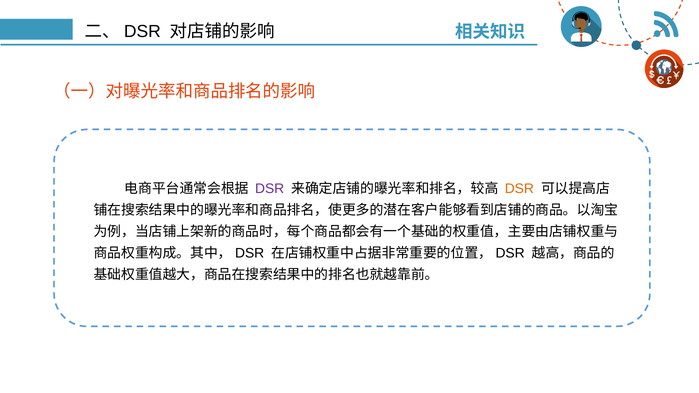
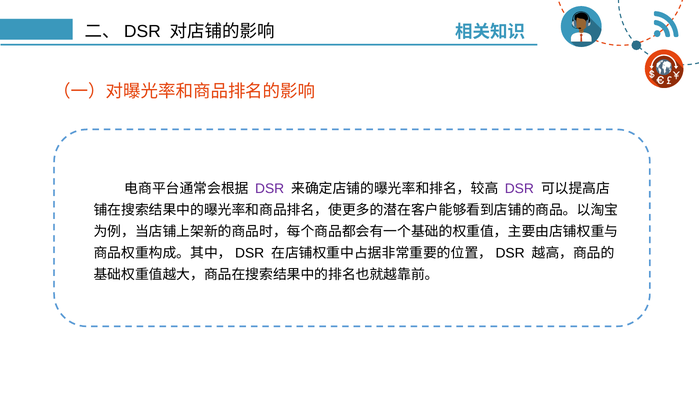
DSR at (519, 189) colour: orange -> purple
